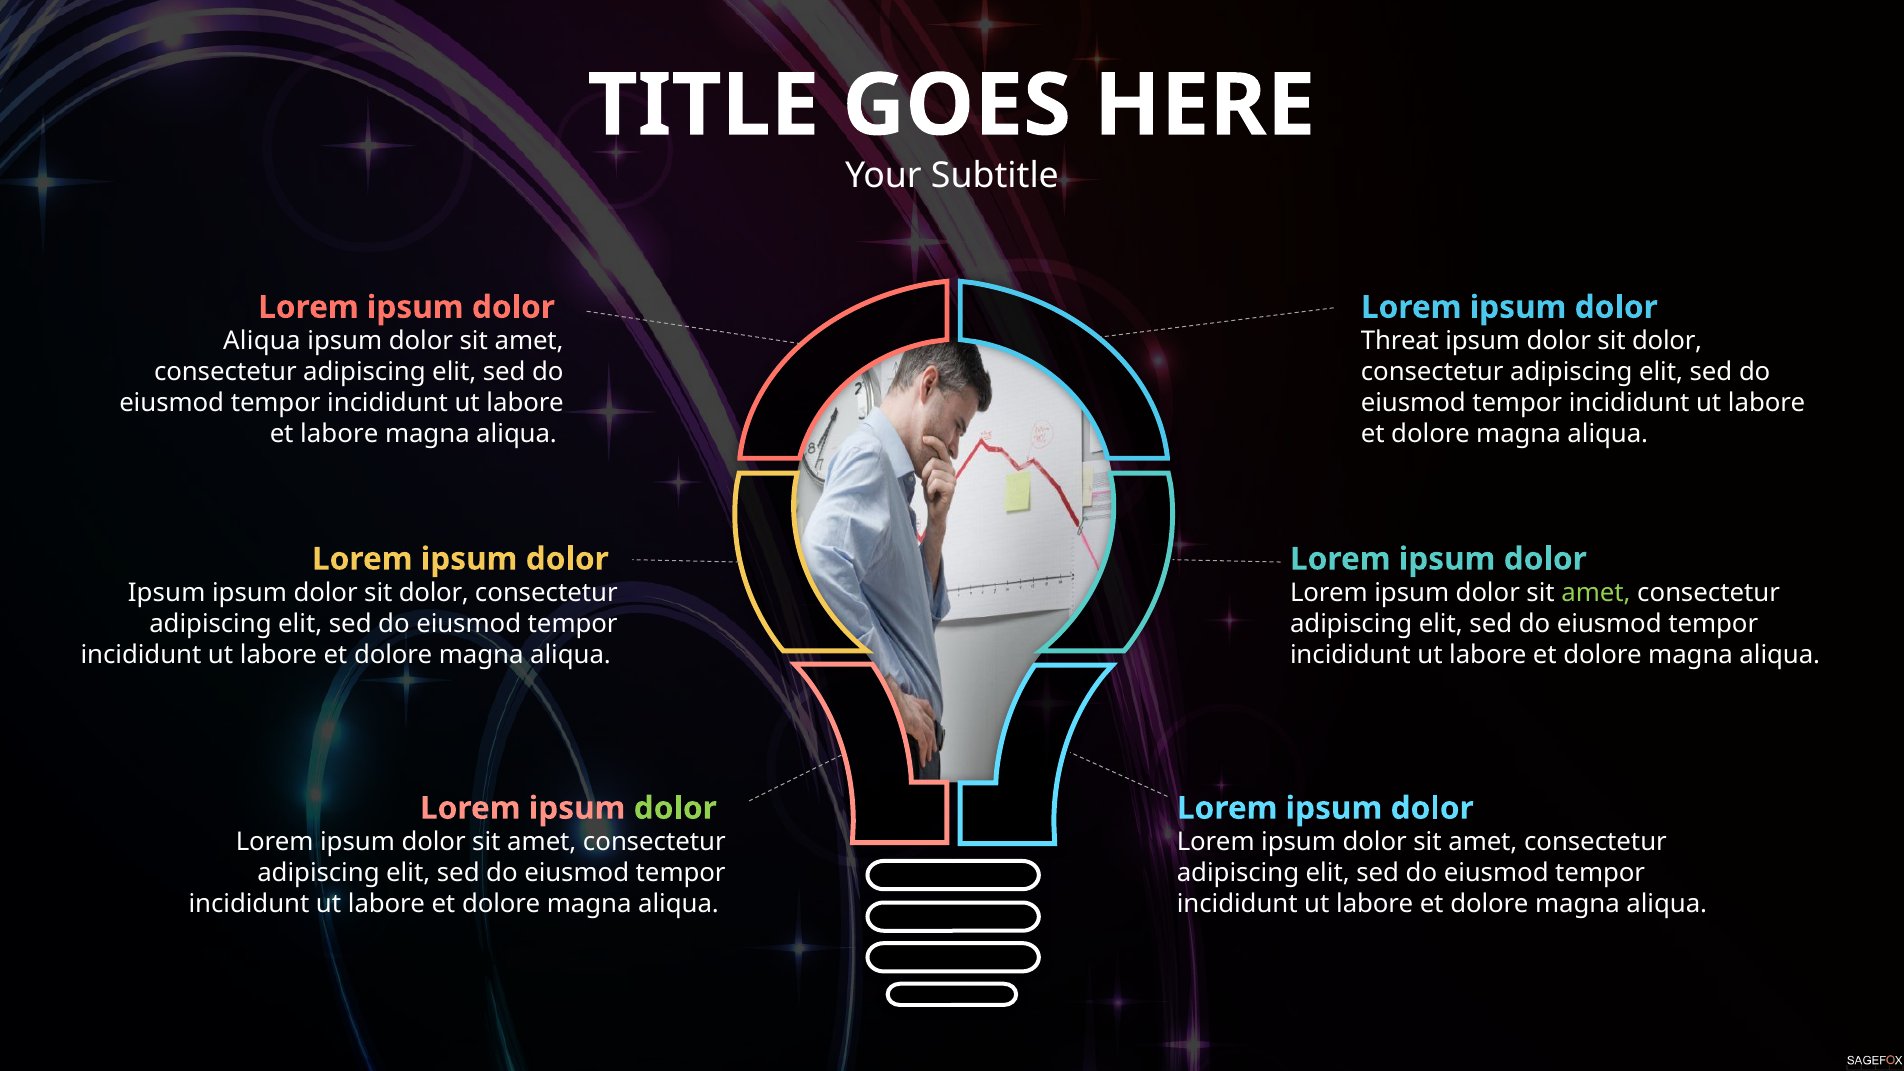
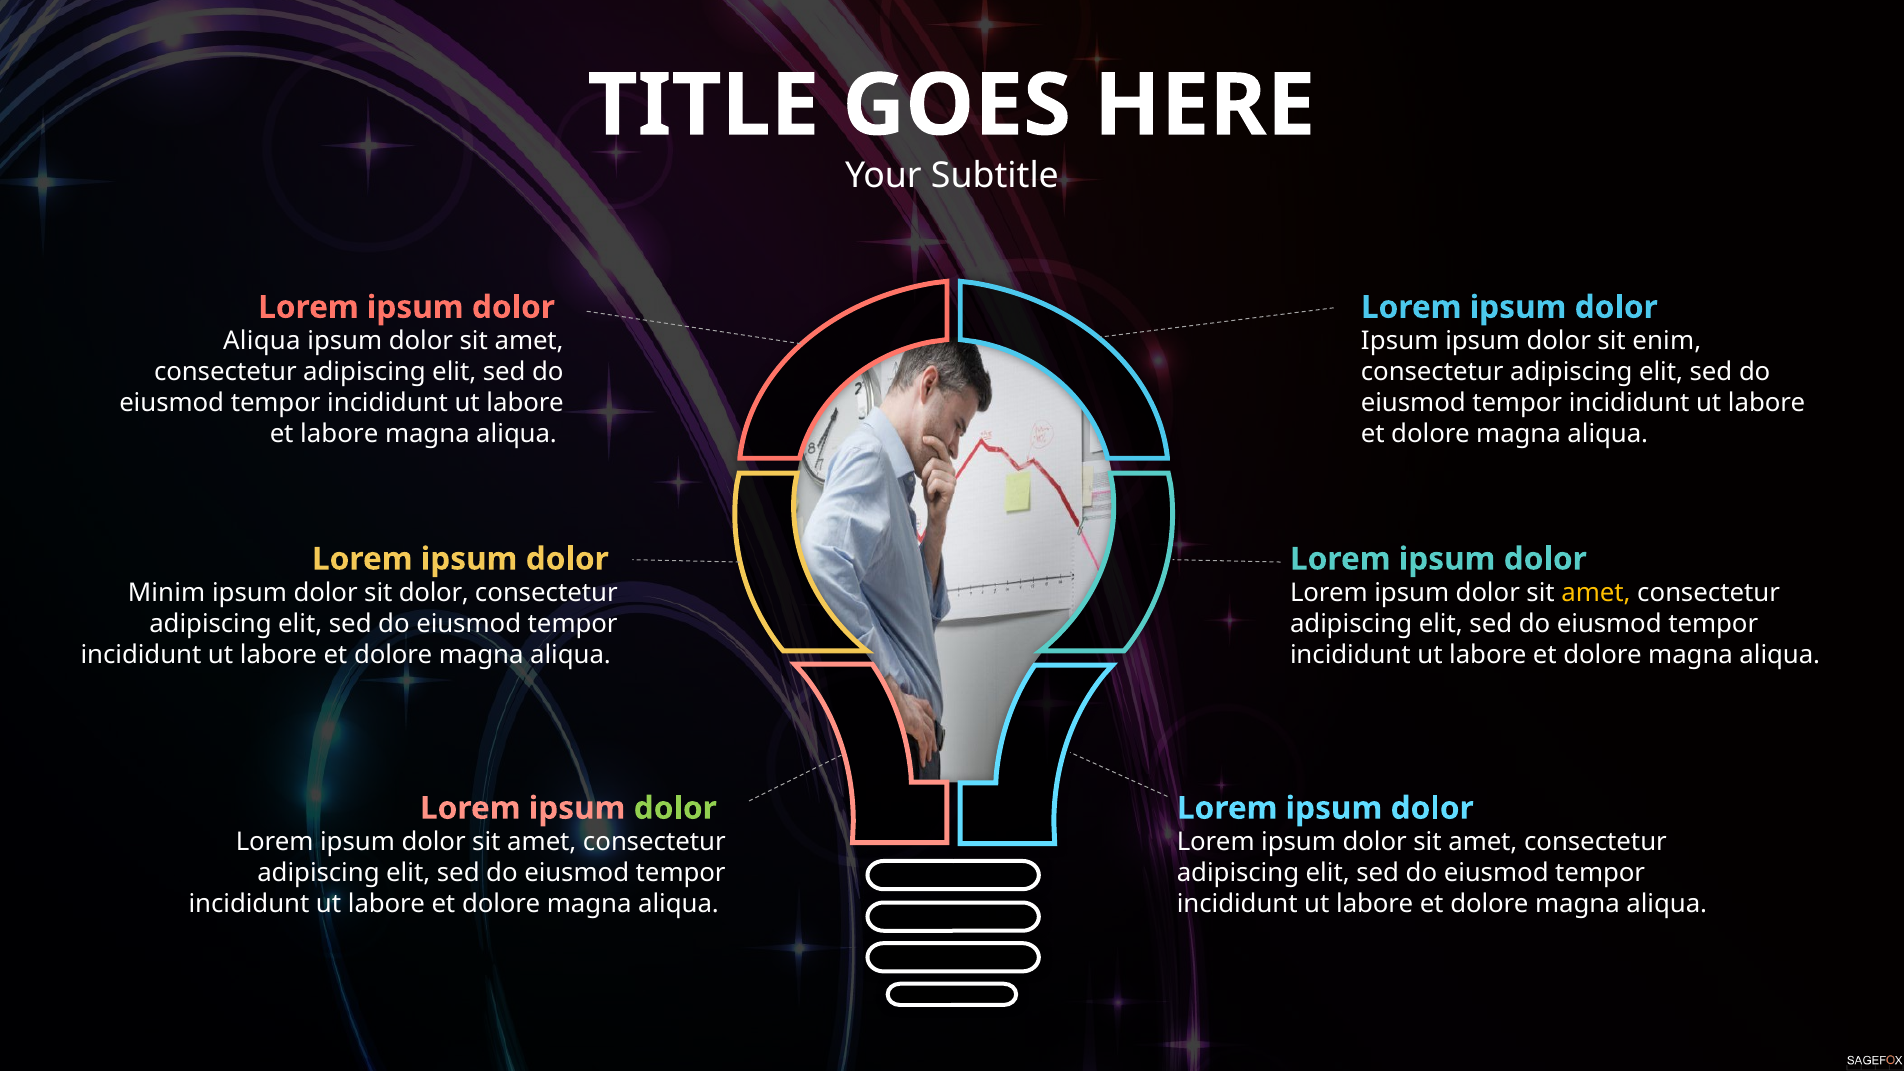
Threat at (1400, 341): Threat -> Ipsum
dolor at (1667, 341): dolor -> enim
Ipsum at (167, 593): Ipsum -> Minim
amet at (1596, 593) colour: light green -> yellow
